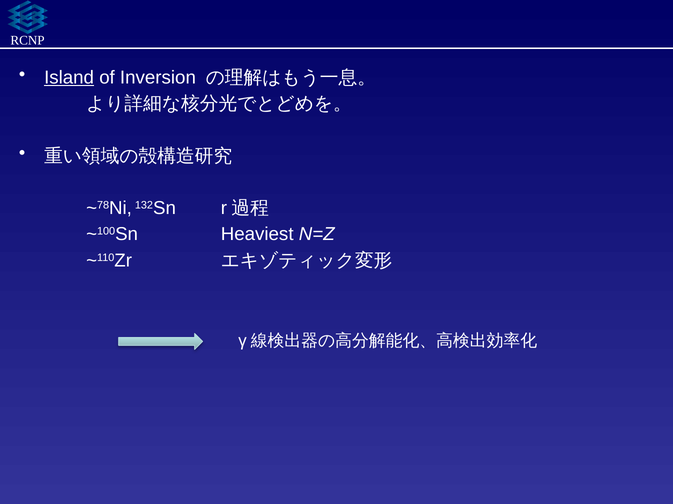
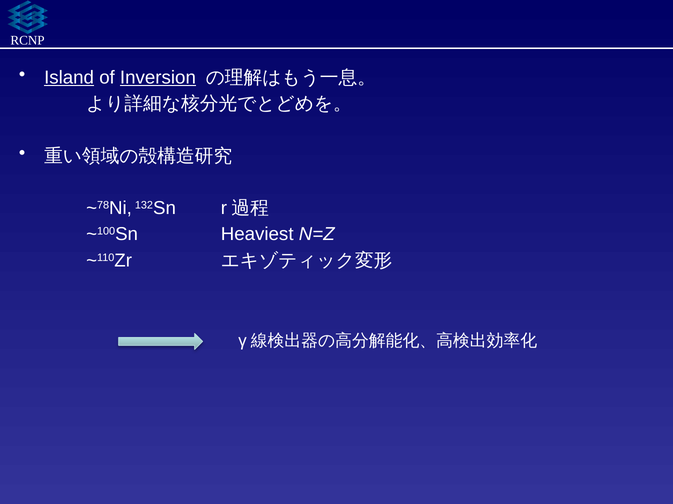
Inversion underline: none -> present
